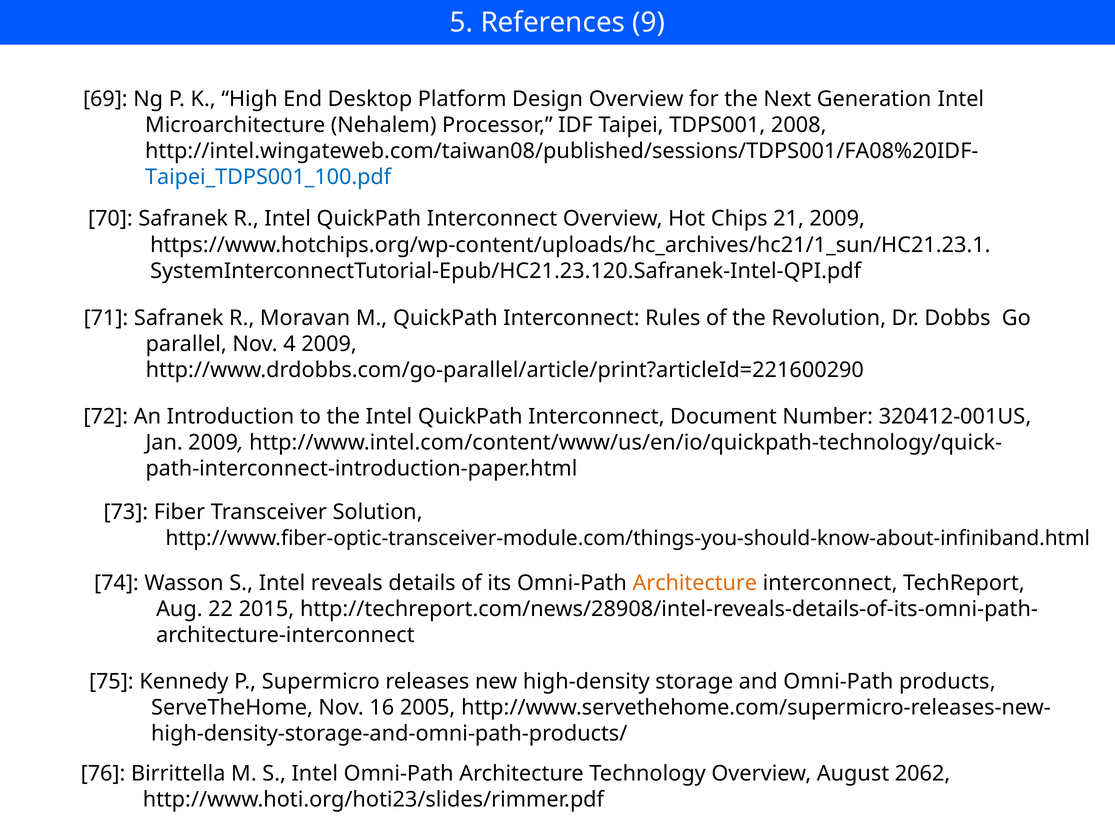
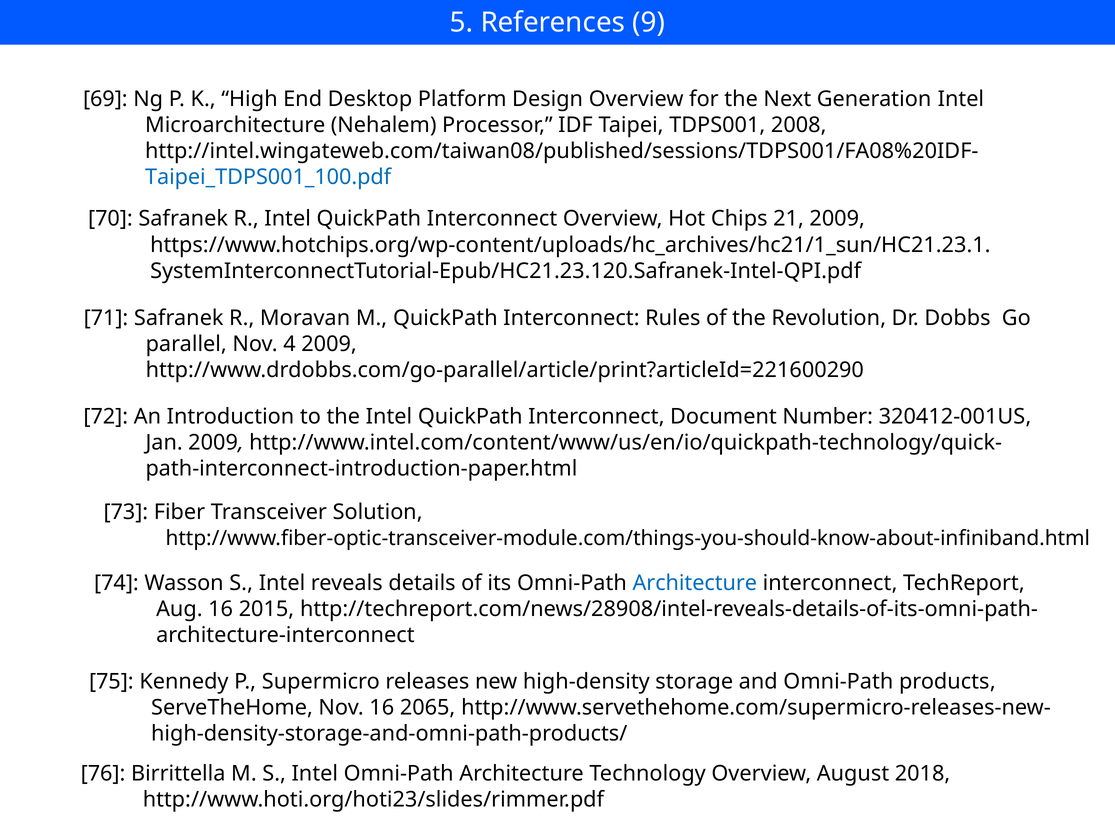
Architecture at (695, 582) colour: orange -> blue
Aug 22: 22 -> 16
2005: 2005 -> 2065
2062: 2062 -> 2018
